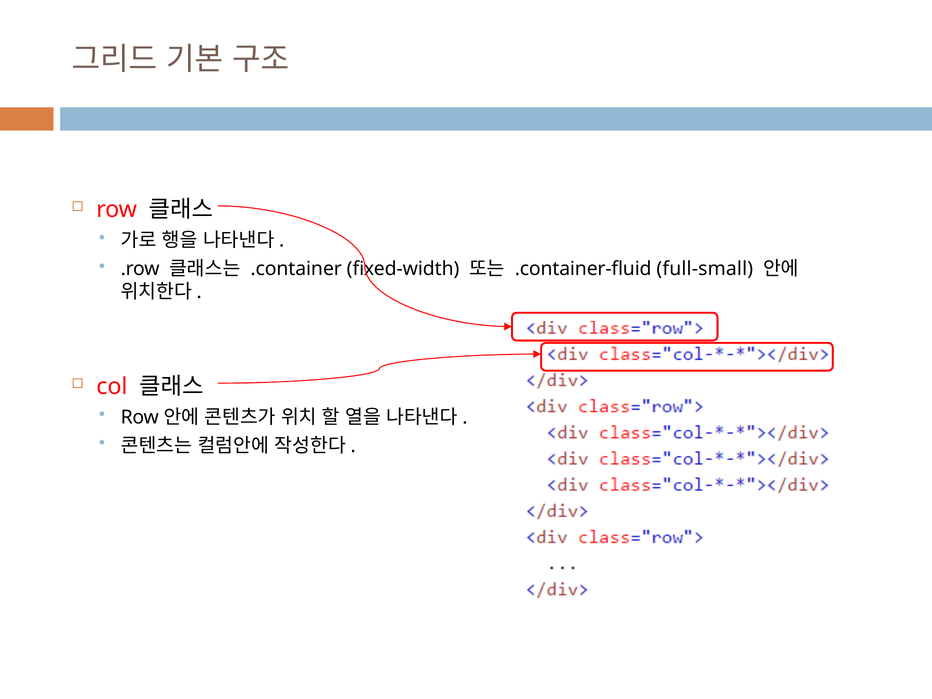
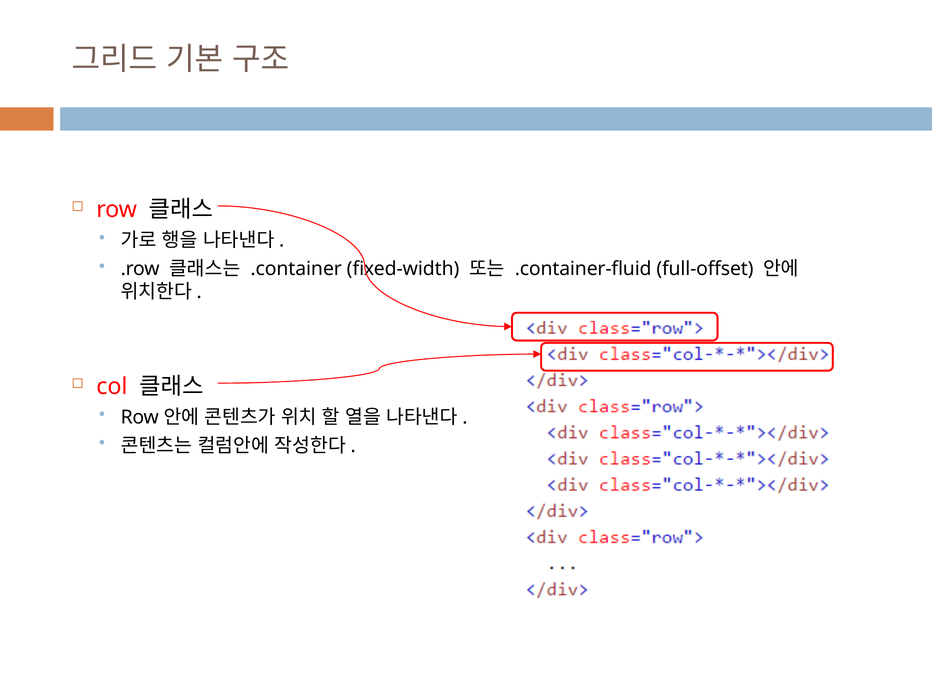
full-small: full-small -> full-offset
